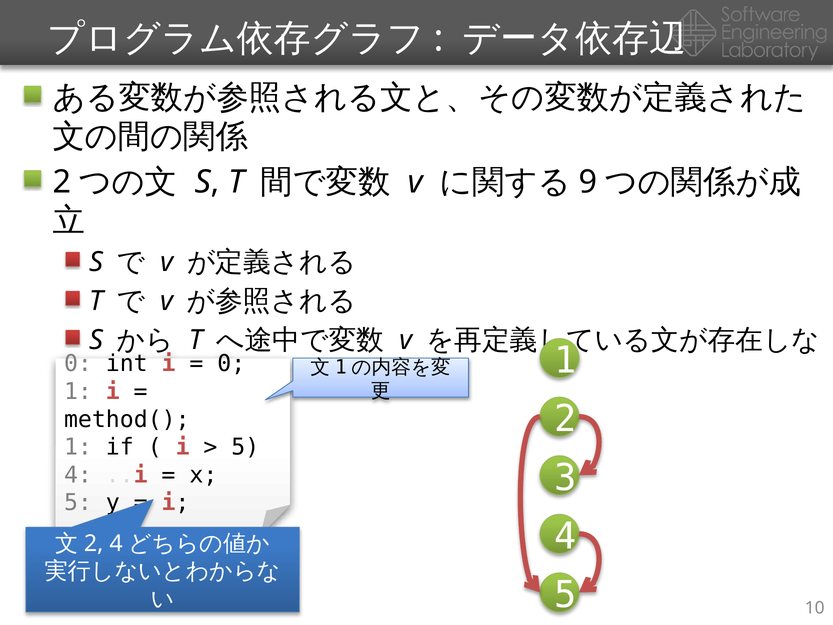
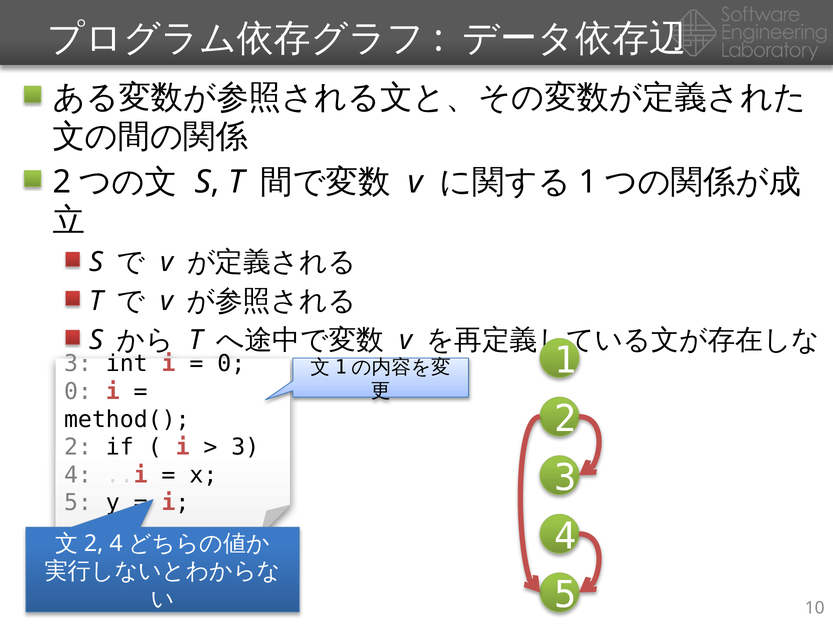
9 at (588, 182): 9 -> 1
0 at (78, 364): 0 -> 3
1 at (78, 391): 1 -> 0
1 at (78, 447): 1 -> 2
5 at (245, 447): 5 -> 3
